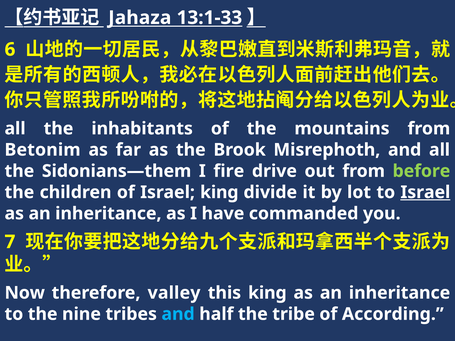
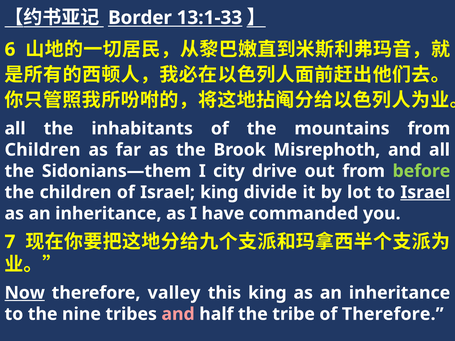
Jahaza: Jahaza -> Border
Betonim at (43, 150): Betonim -> Children
fire: fire -> city
Now underline: none -> present
and at (178, 314) colour: light blue -> pink
of According: According -> Therefore
